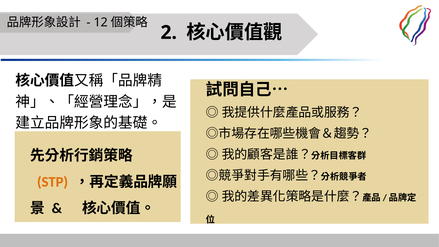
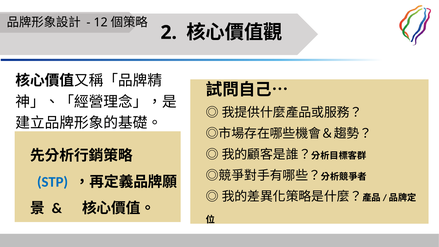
STP colour: orange -> blue
